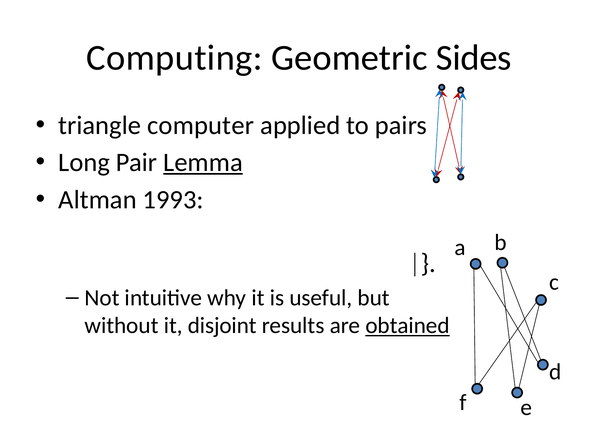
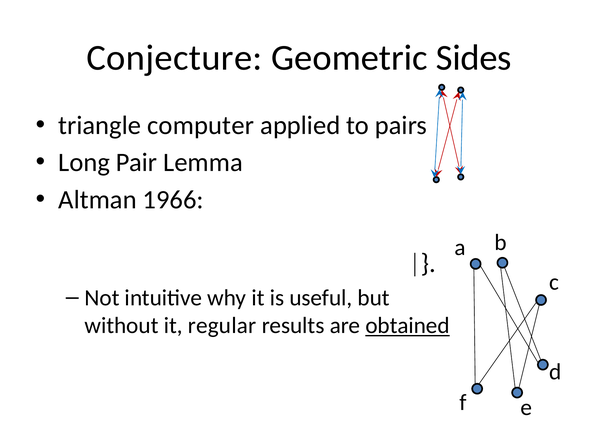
Computing: Computing -> Conjecture
Lemma underline: present -> none
1993: 1993 -> 1966
disjoint: disjoint -> regular
